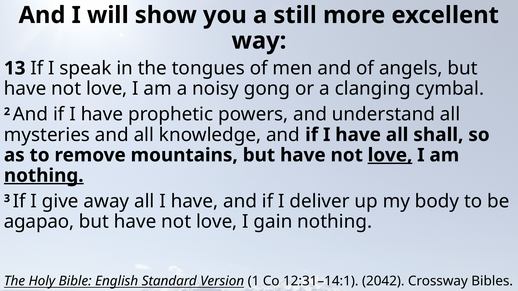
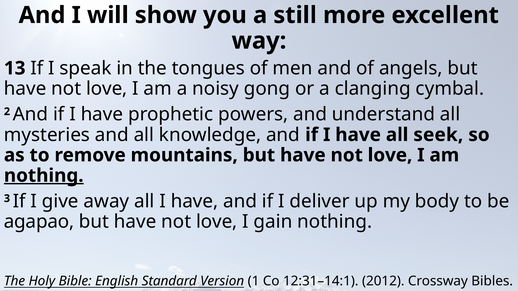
shall: shall -> seek
love at (390, 155) underline: present -> none
2042: 2042 -> 2012
